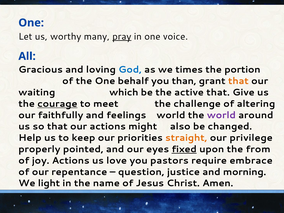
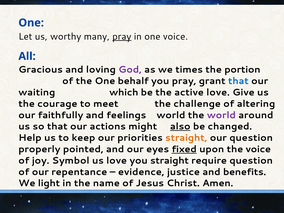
God colour: blue -> purple
you than: than -> pray
that at (238, 81) colour: orange -> blue
active that: that -> love
courage underline: present -> none
also underline: none -> present
our privilege: privilege -> question
the from: from -> voice
joy Actions: Actions -> Symbol
you pastors: pastors -> straight
require embrace: embrace -> question
question: question -> evidence
morning: morning -> benefits
